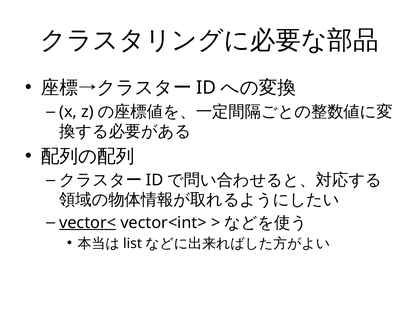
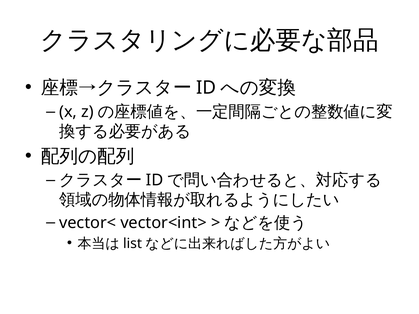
vector< underline: present -> none
